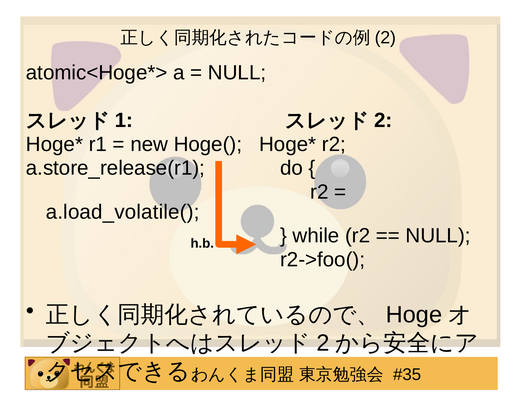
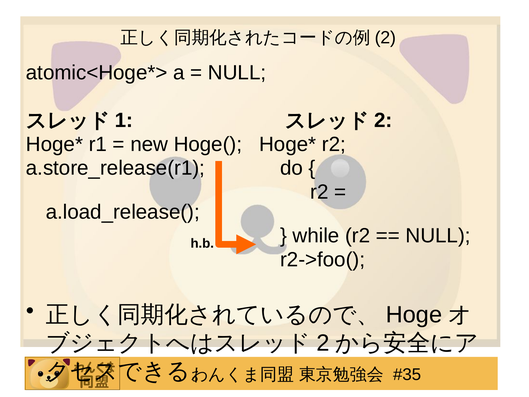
a.load_volatile(: a.load_volatile( -> a.load_release(
